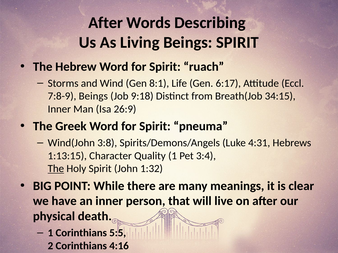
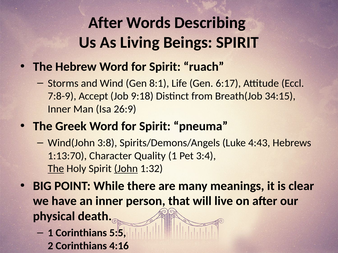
7:8-9 Beings: Beings -> Accept
4:31: 4:31 -> 4:43
1:13:15: 1:13:15 -> 1:13:70
John underline: none -> present
